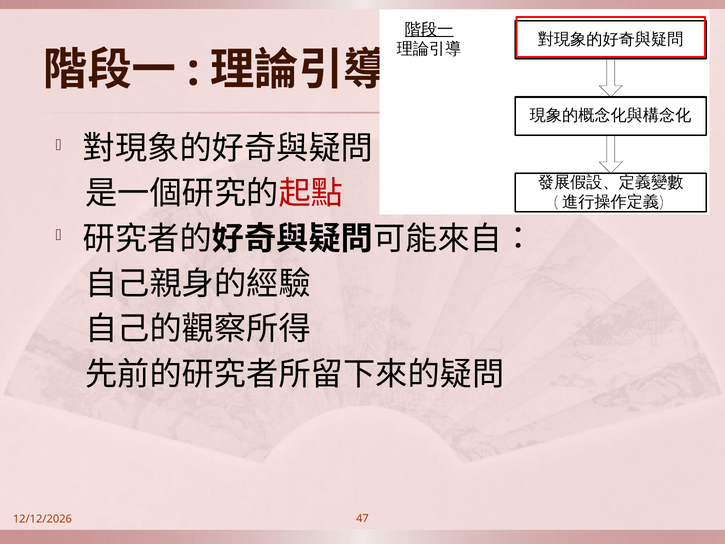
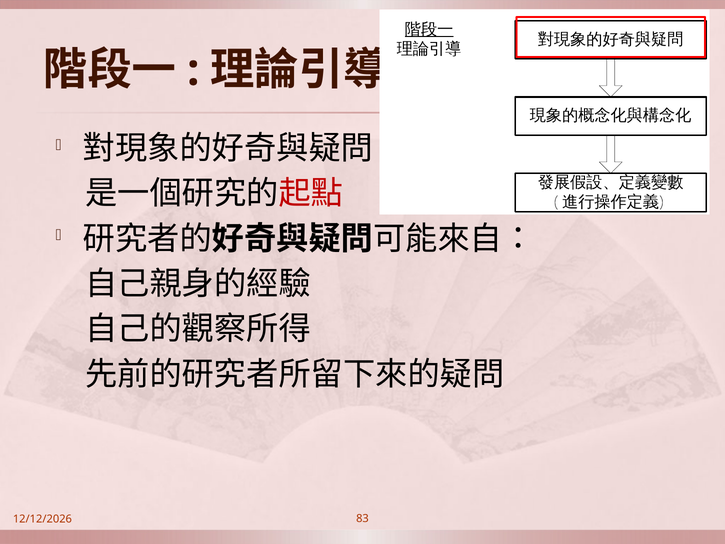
47: 47 -> 83
